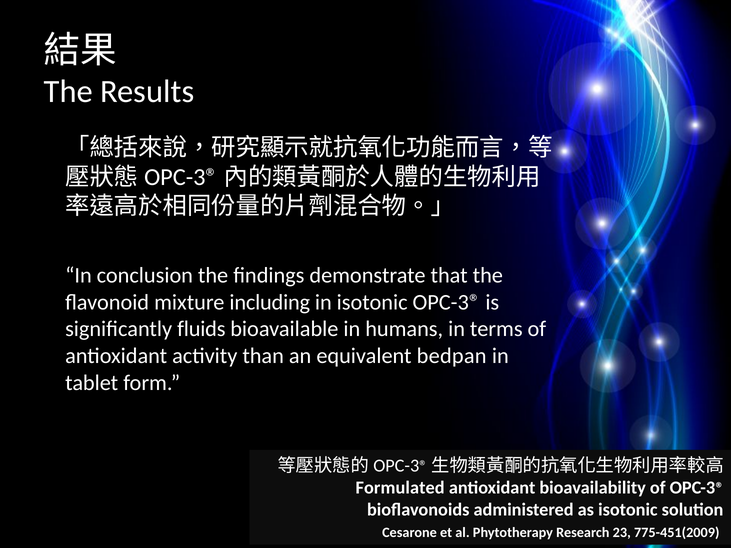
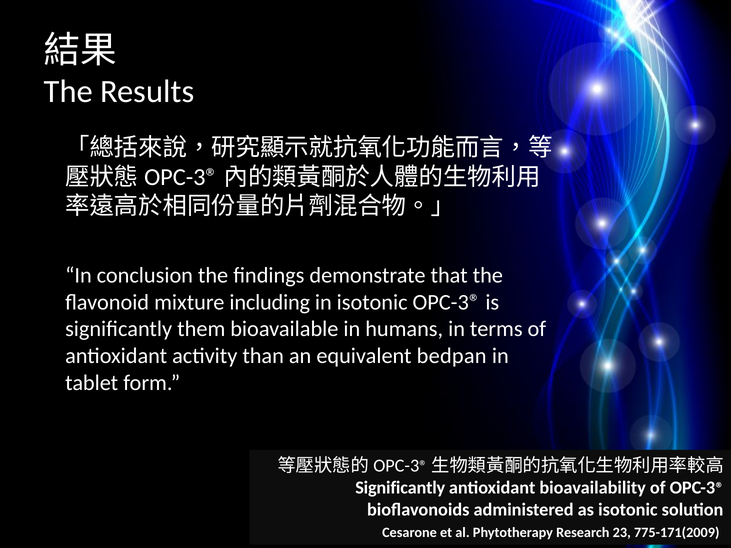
fluids: fluids -> them
Formulated at (400, 488): Formulated -> Significantly
775-451(2009: 775-451(2009 -> 775-171(2009
